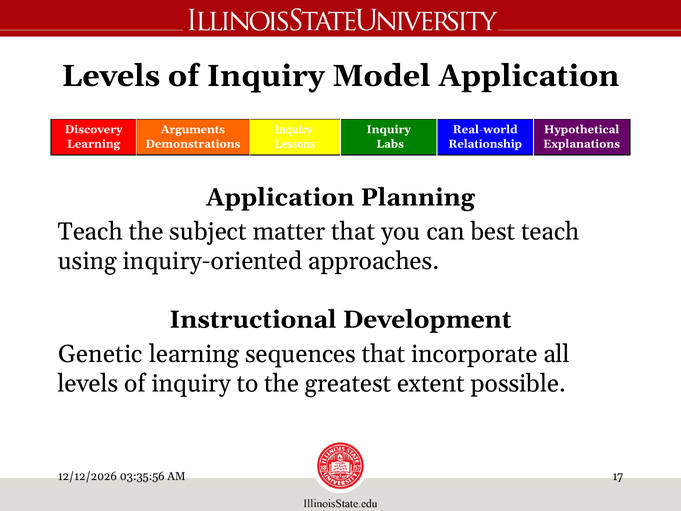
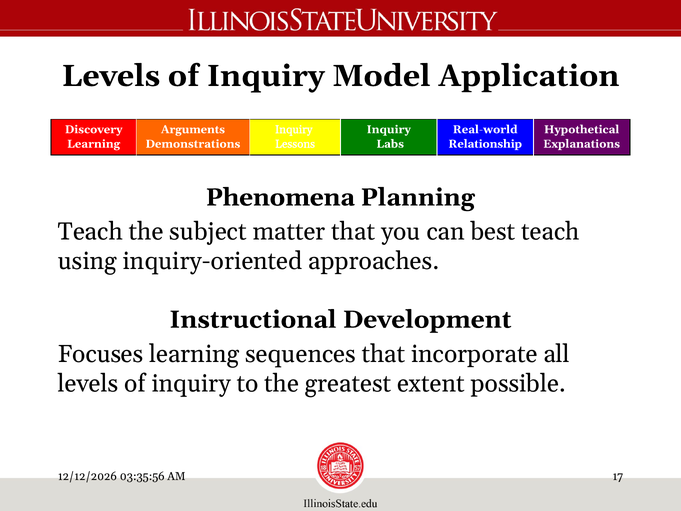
Application at (280, 197): Application -> Phenomena
Genetic: Genetic -> Focuses
